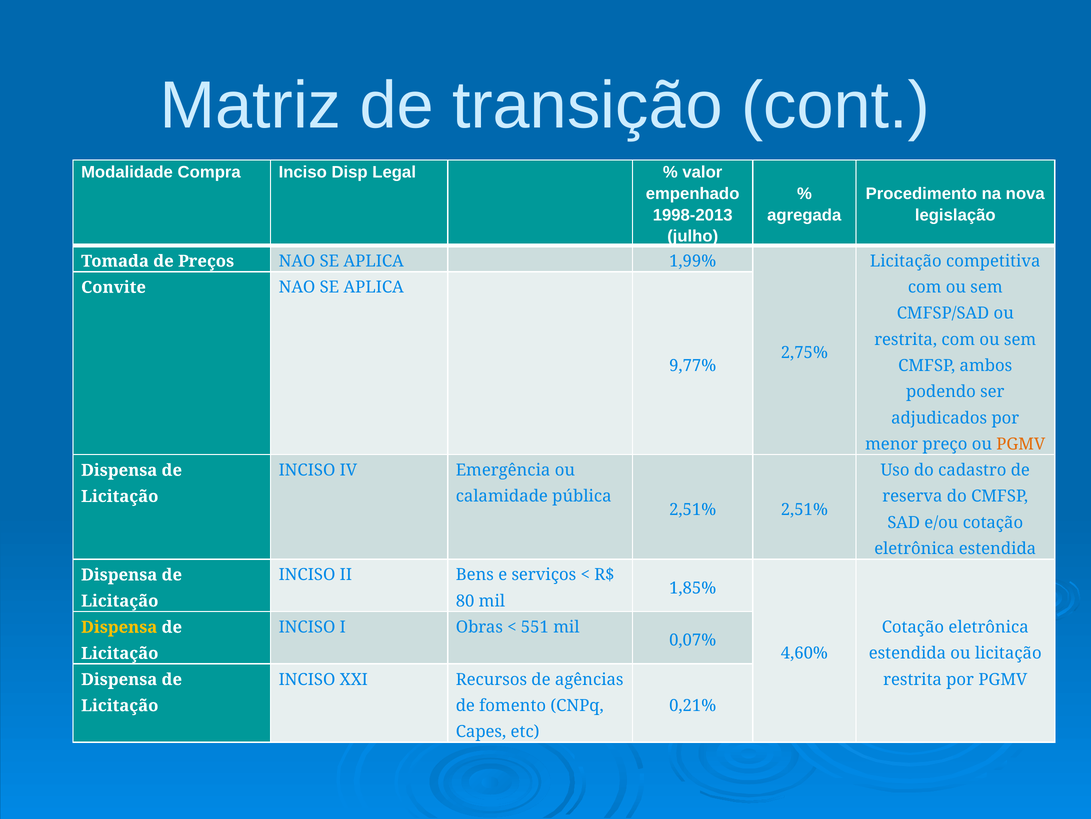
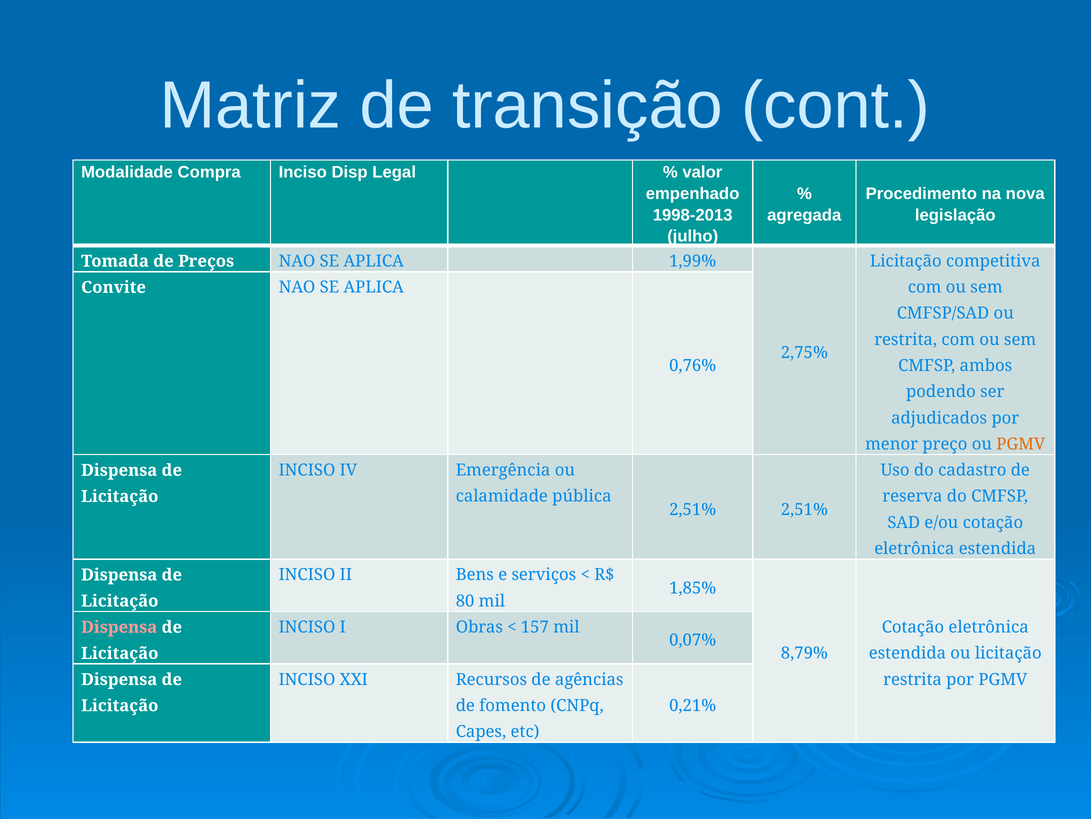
9,77%: 9,77% -> 0,76%
Dispensa at (119, 627) colour: yellow -> pink
551: 551 -> 157
4,60%: 4,60% -> 8,79%
